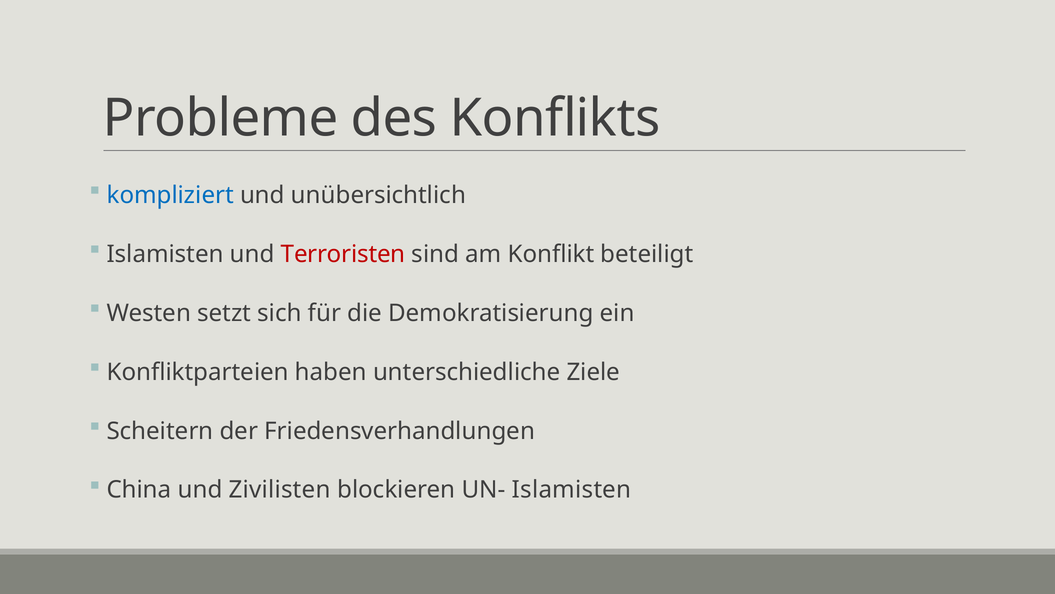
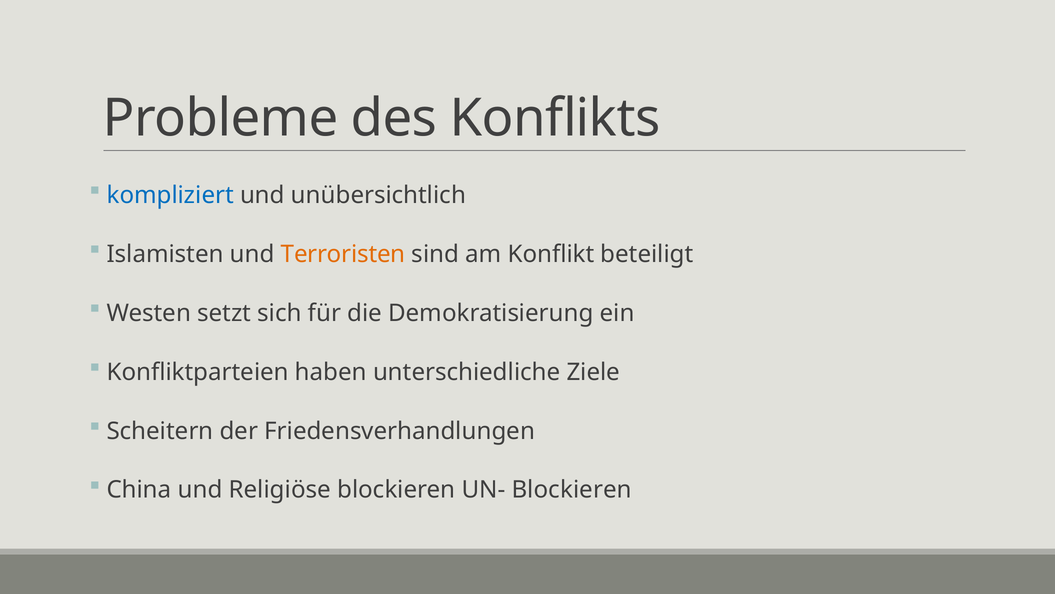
Terroristen colour: red -> orange
Zivilisten: Zivilisten -> Religiöse
UN- Islamisten: Islamisten -> Blockieren
